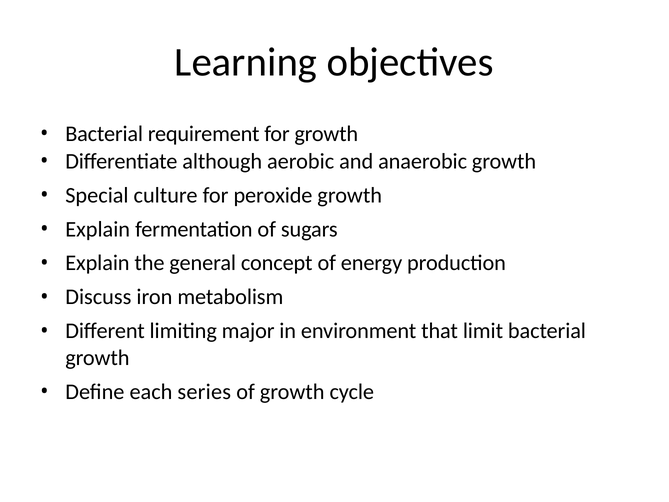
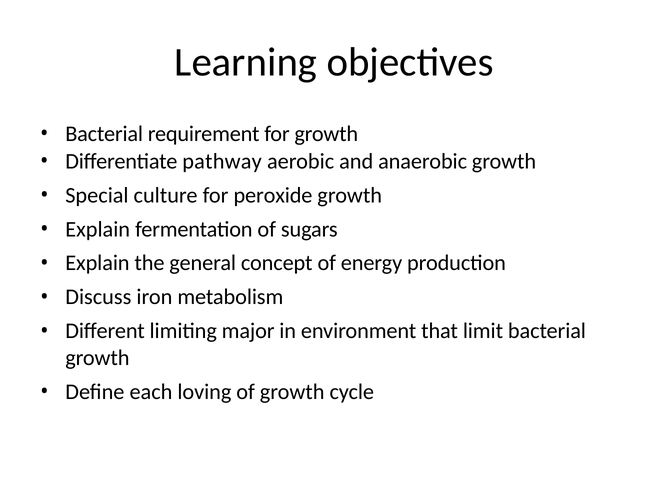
although: although -> pathway
series: series -> loving
